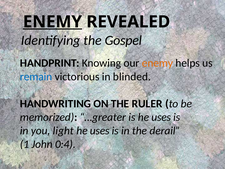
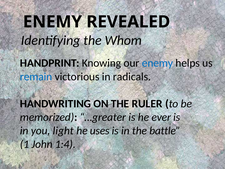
ENEMY at (52, 22) underline: present -> none
Gospel: Gospel -> Whom
enemy at (157, 63) colour: orange -> blue
blinded: blinded -> radicals
is he uses: uses -> ever
derail: derail -> battle
0:4: 0:4 -> 1:4
